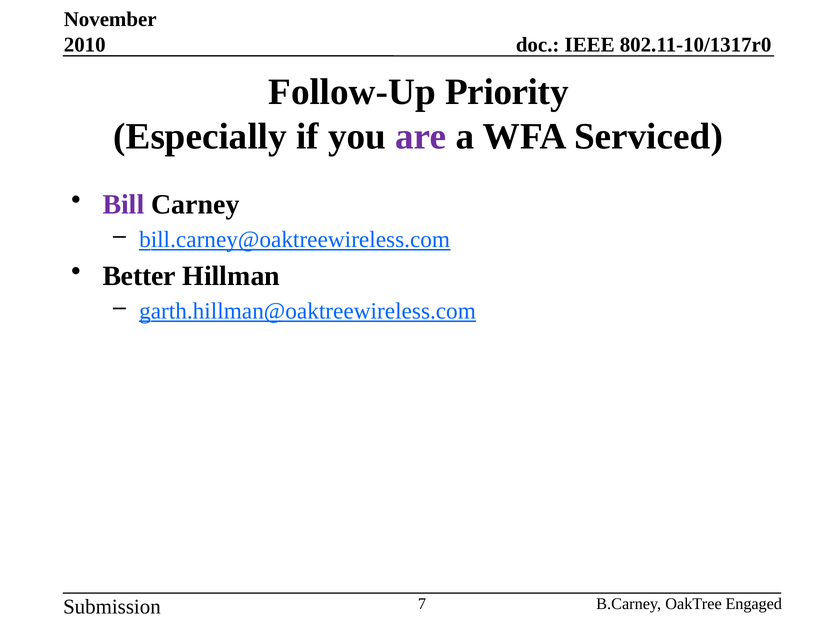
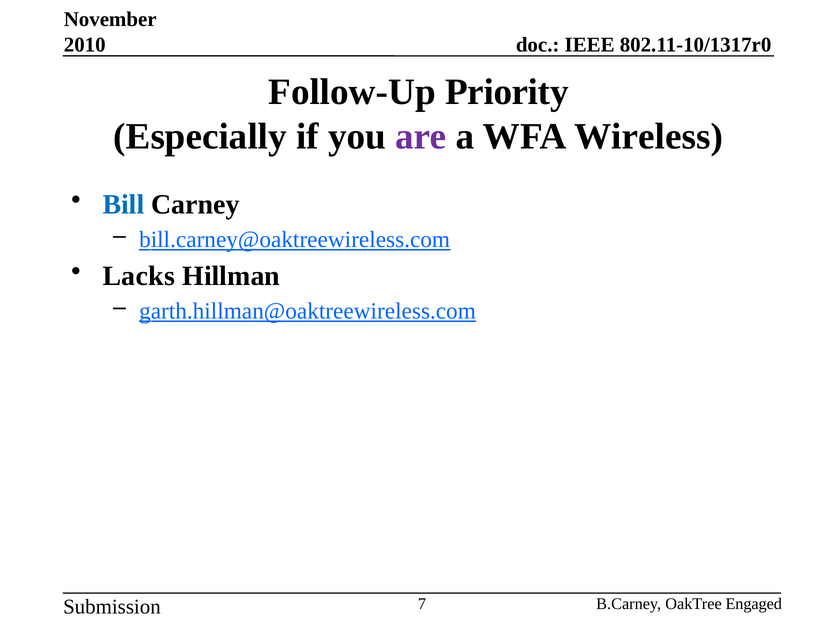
Serviced: Serviced -> Wireless
Bill colour: purple -> blue
Better: Better -> Lacks
